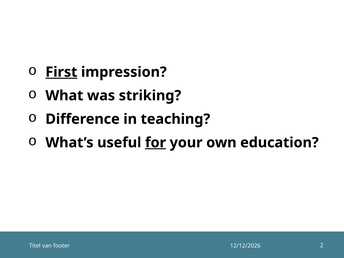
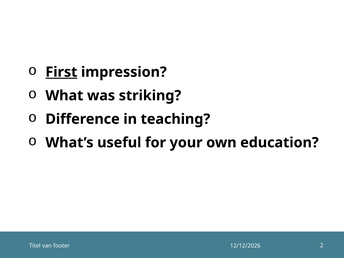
for underline: present -> none
